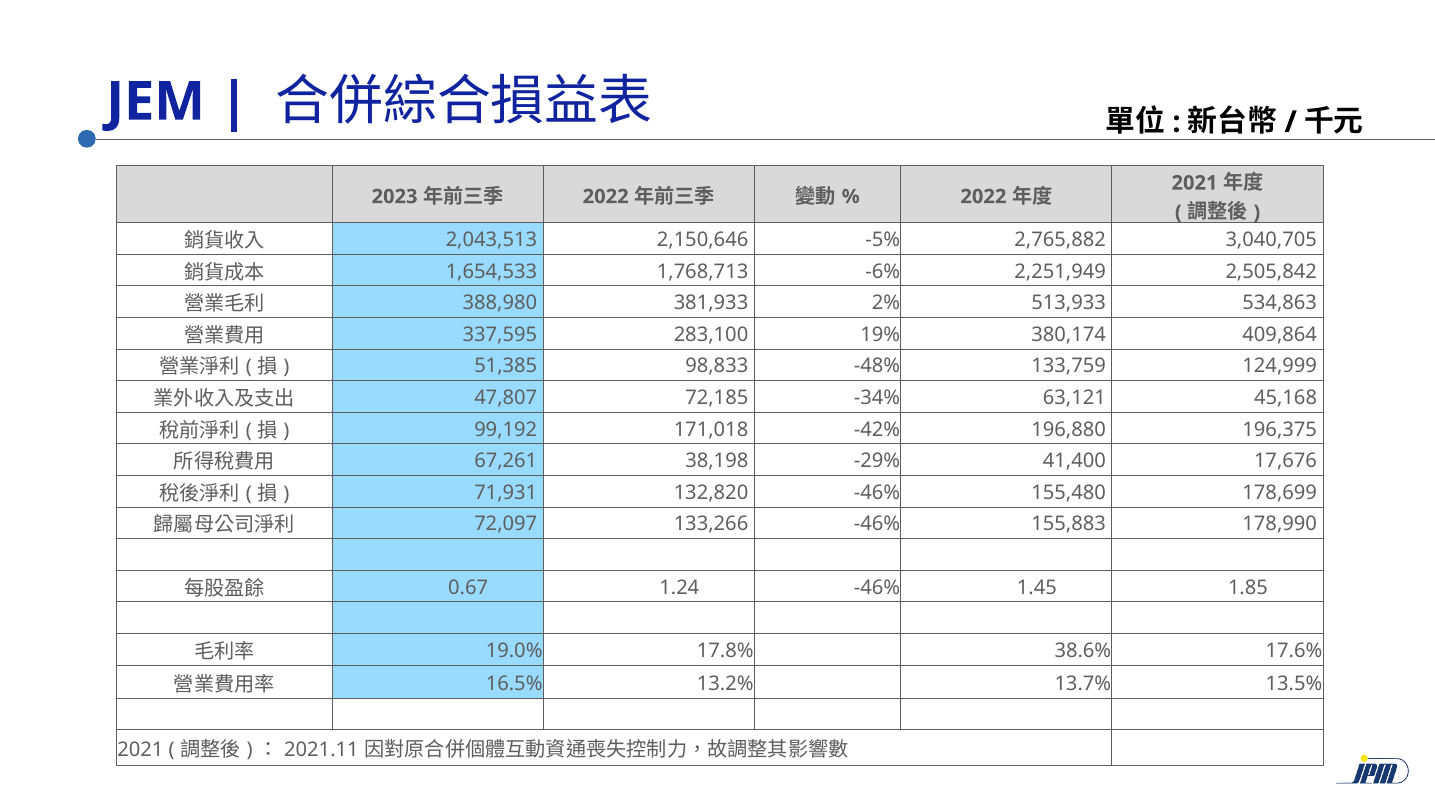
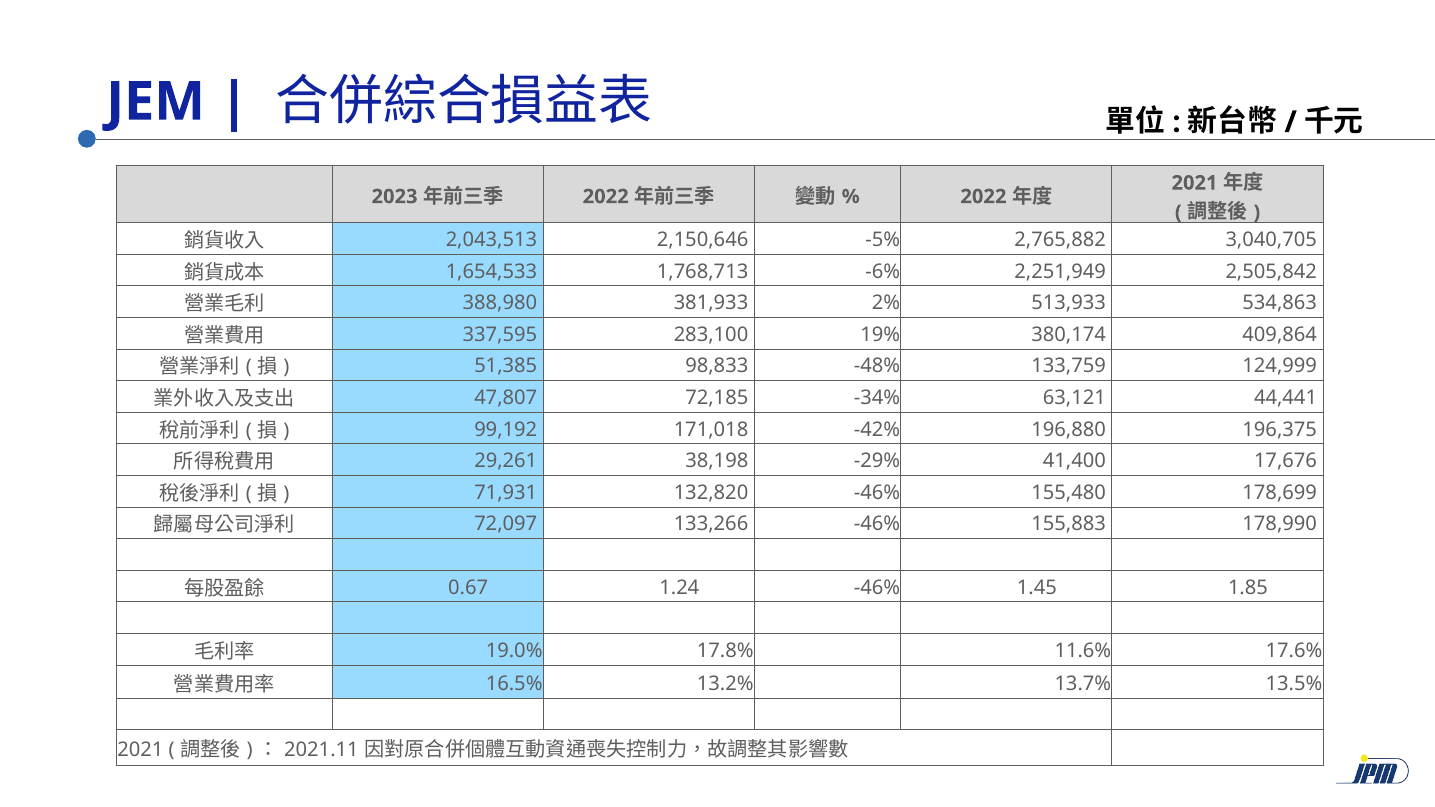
45,168: 45,168 -> 44,441
67,261: 67,261 -> 29,261
38.6%: 38.6% -> 11.6%
